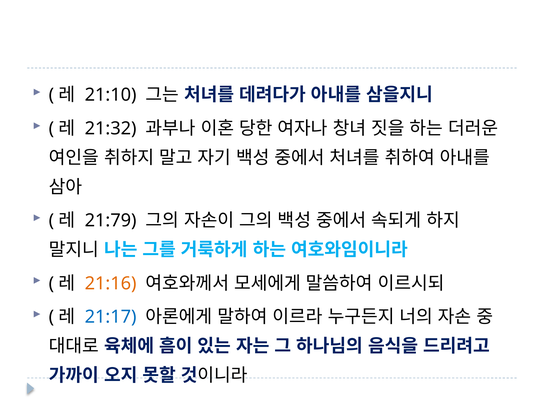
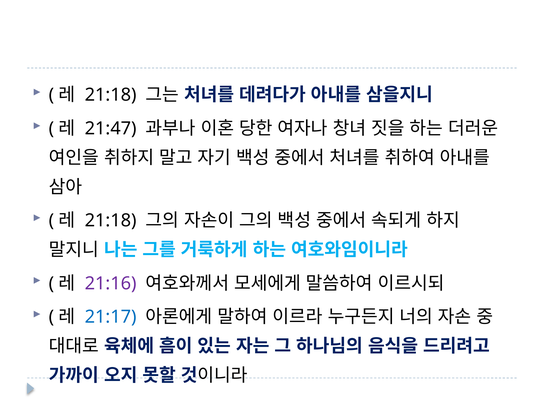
21:10 at (111, 95): 21:10 -> 21:18
21:32: 21:32 -> 21:47
21:79 at (111, 221): 21:79 -> 21:18
21:16 colour: orange -> purple
